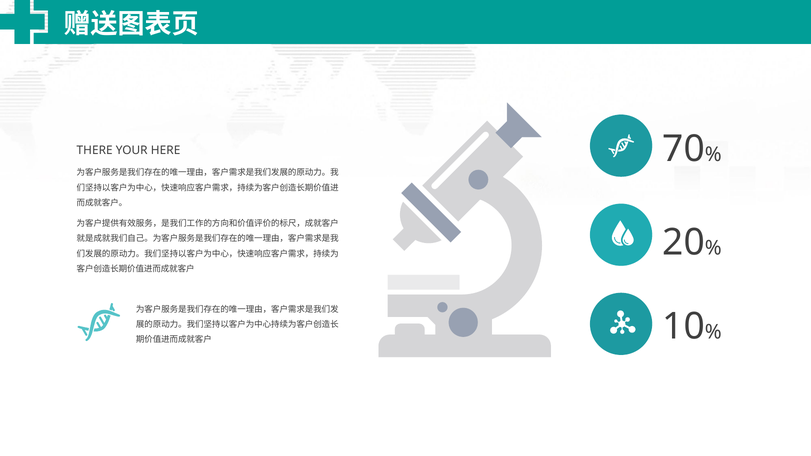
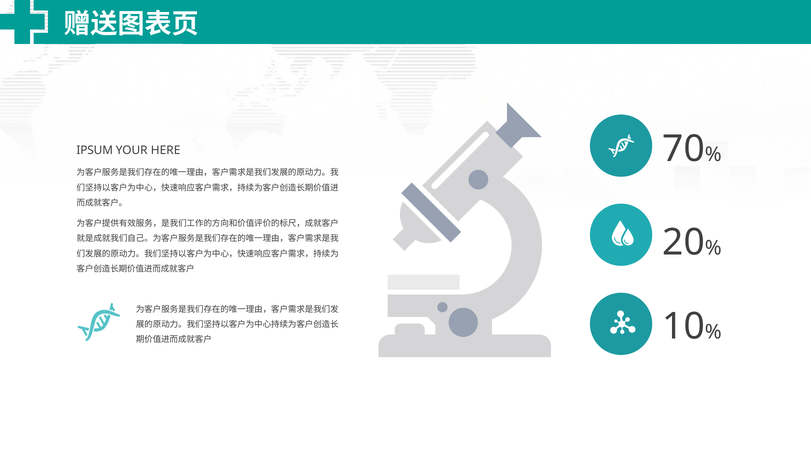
THERE: THERE -> IPSUM
